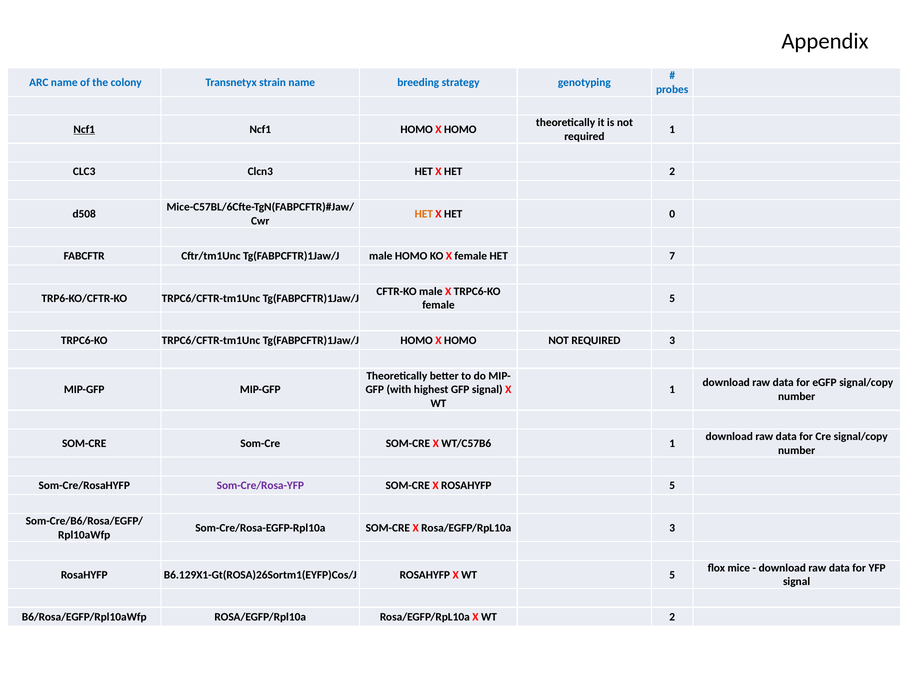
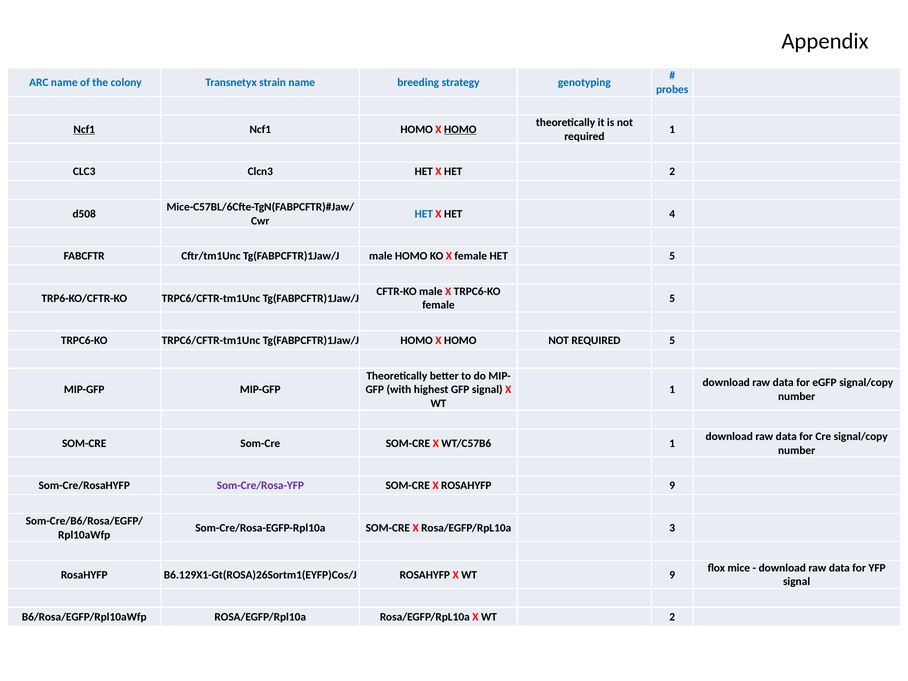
HOMO at (460, 130) underline: none -> present
HET at (424, 214) colour: orange -> blue
0: 0 -> 4
HET 7: 7 -> 5
REQUIRED 3: 3 -> 5
ROSAHYFP 5: 5 -> 9
WT 5: 5 -> 9
